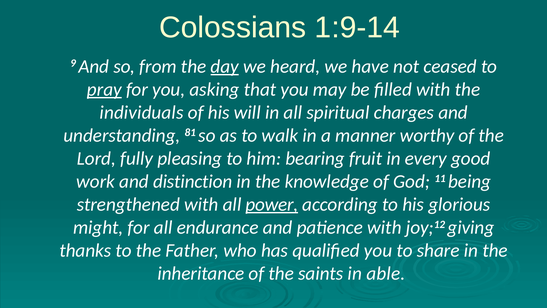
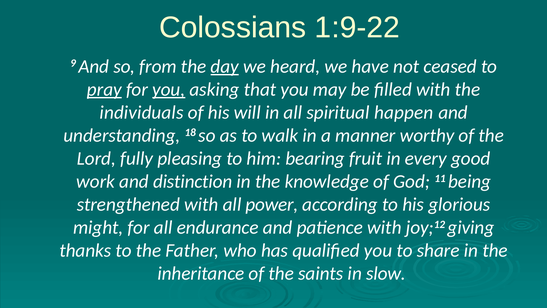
1:9-14: 1:9-14 -> 1:9-22
you at (169, 89) underline: none -> present
charges: charges -> happen
81: 81 -> 18
power underline: present -> none
able: able -> slow
